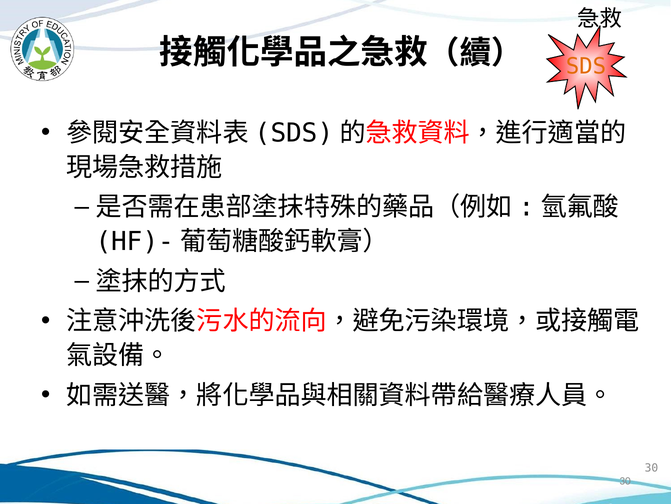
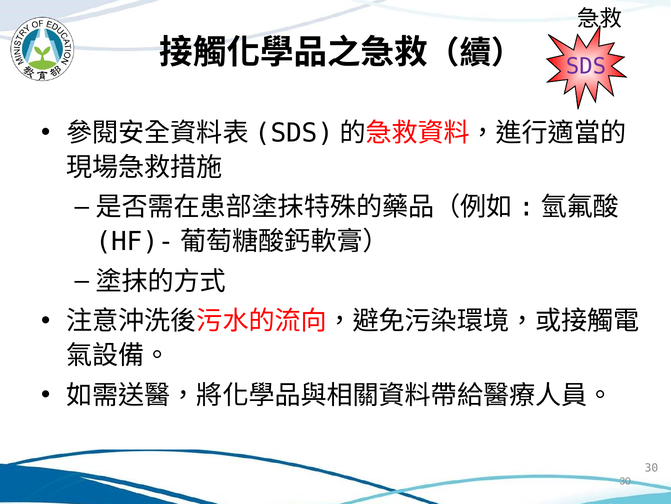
SDS colour: orange -> purple
